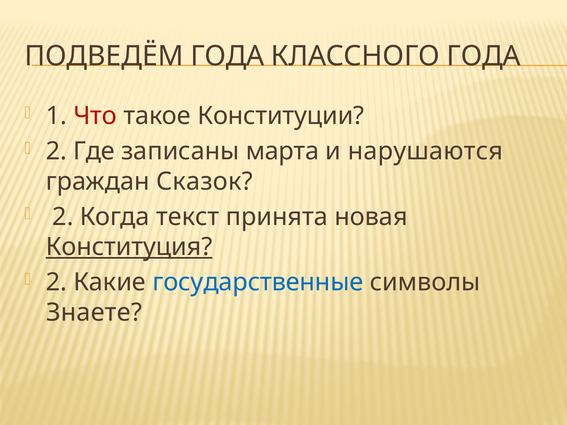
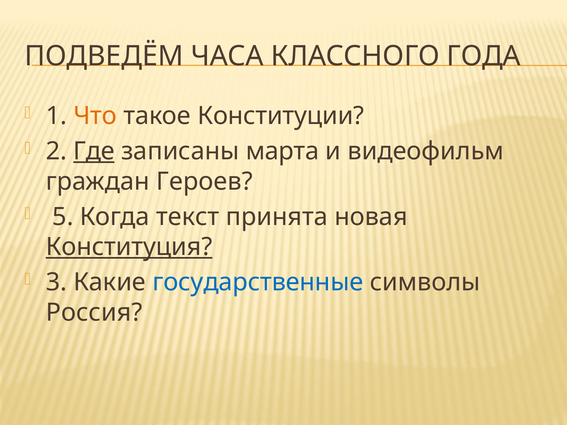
ПОДВЕДЁМ ГОДА: ГОДА -> ЧАСА
Что colour: red -> orange
Где underline: none -> present
нарушаются: нарушаются -> видеофильм
Сказок: Сказок -> Героев
2 at (63, 217): 2 -> 5
2 at (56, 282): 2 -> 3
Знаете: Знаете -> Россия
